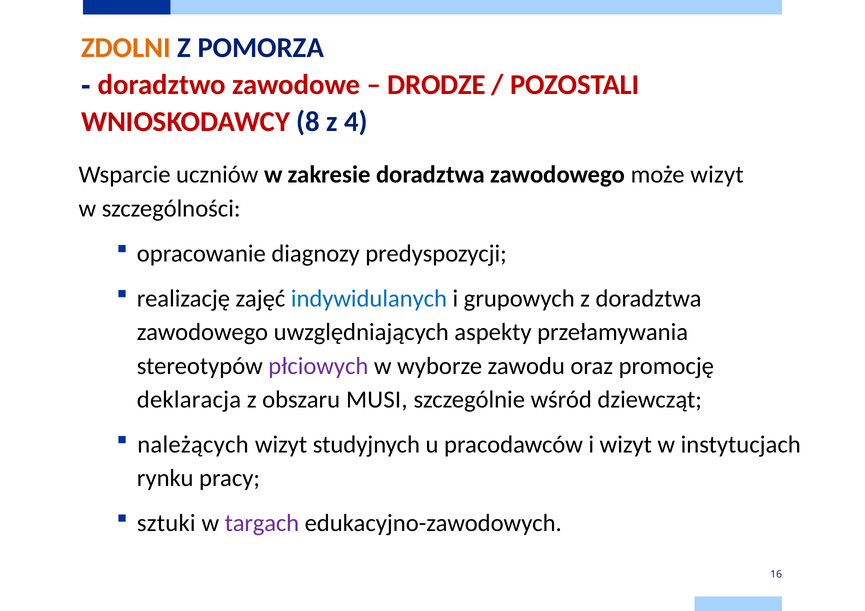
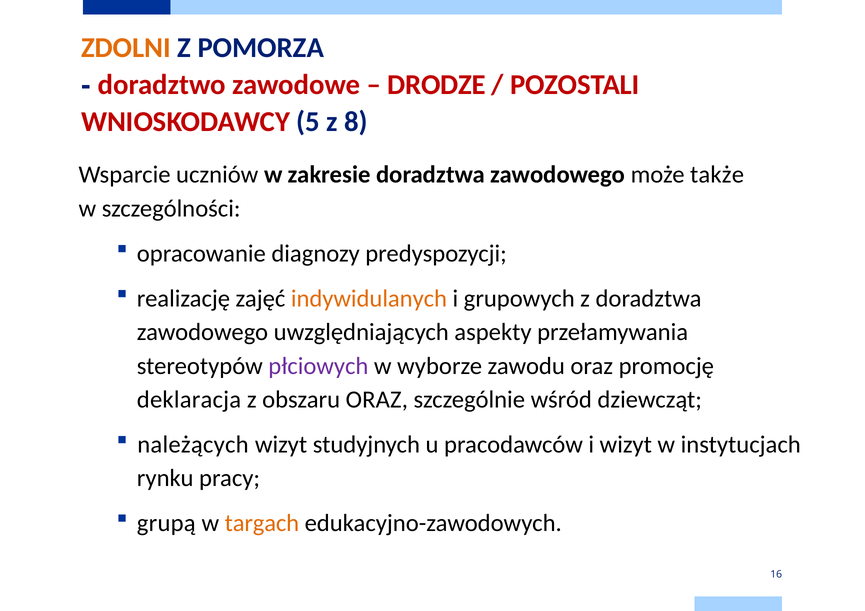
8: 8 -> 5
4: 4 -> 8
może wizyt: wizyt -> także
indywidulanych colour: blue -> orange
obszaru MUSI: MUSI -> ORAZ
sztuki: sztuki -> grupą
targach colour: purple -> orange
